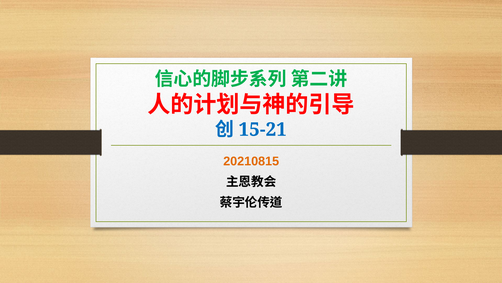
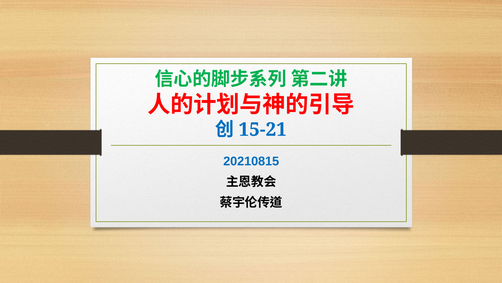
20210815 colour: orange -> blue
